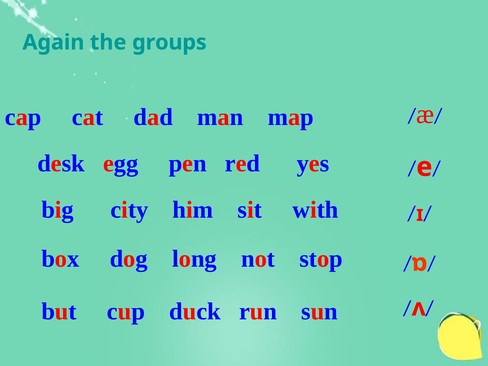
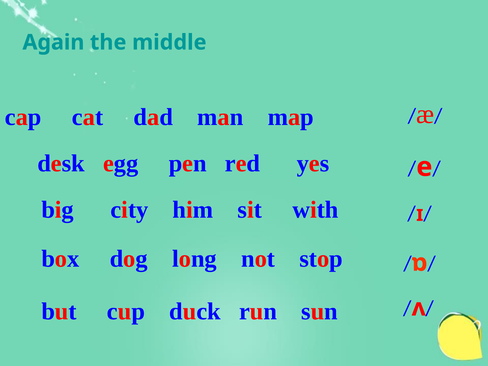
groups: groups -> middle
